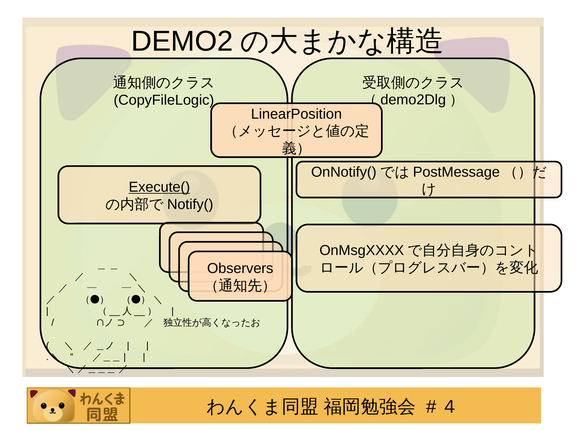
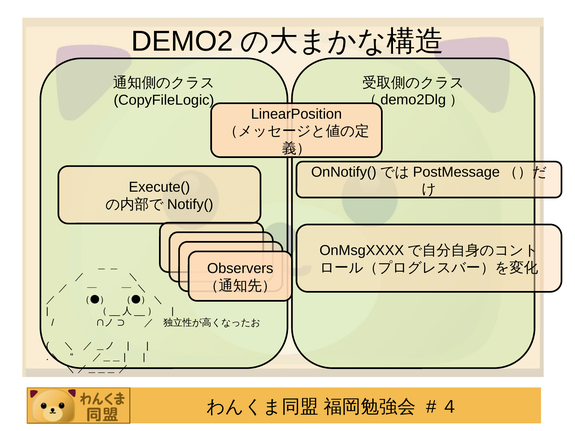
Execute( underline: present -> none
